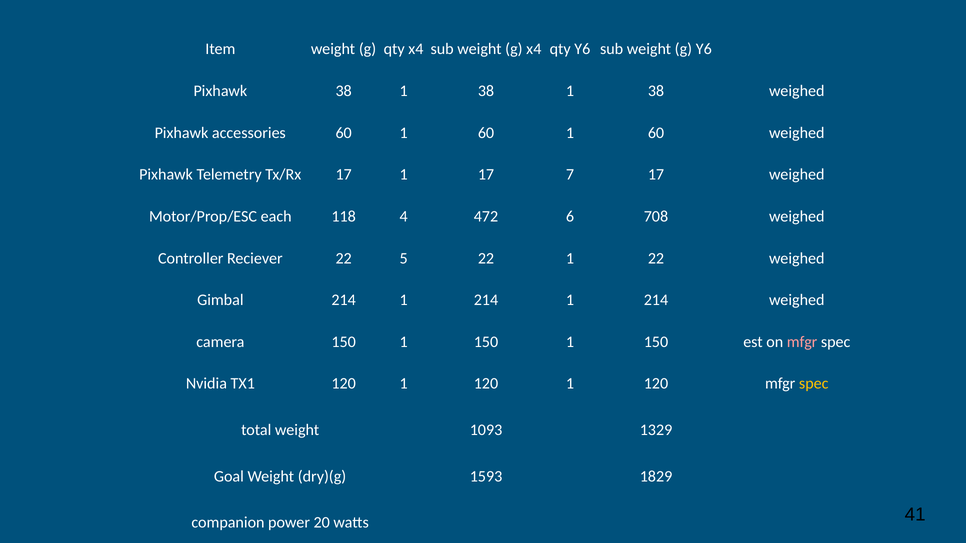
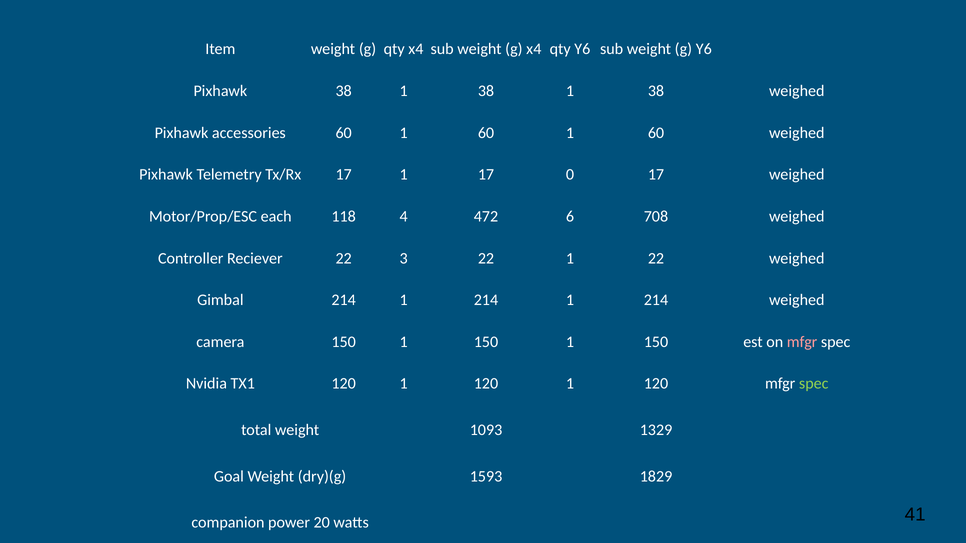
7: 7 -> 0
5: 5 -> 3
spec at (814, 384) colour: yellow -> light green
